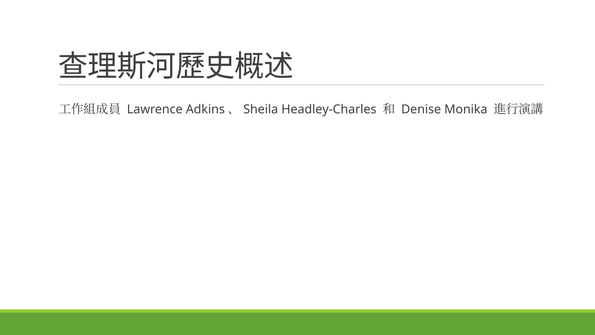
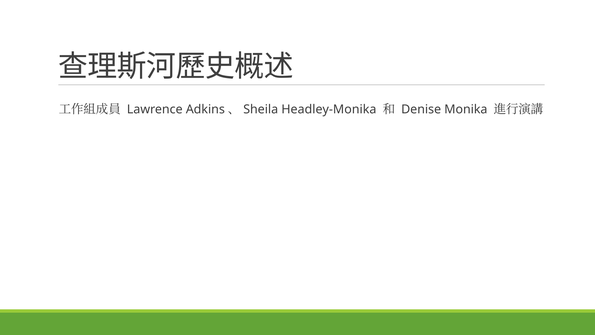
Headley-Charles: Headley-Charles -> Headley-Monika
